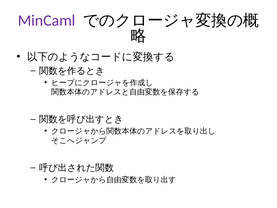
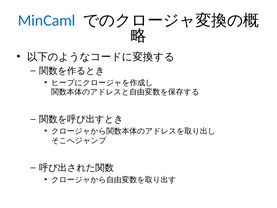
MinCaml colour: purple -> blue
